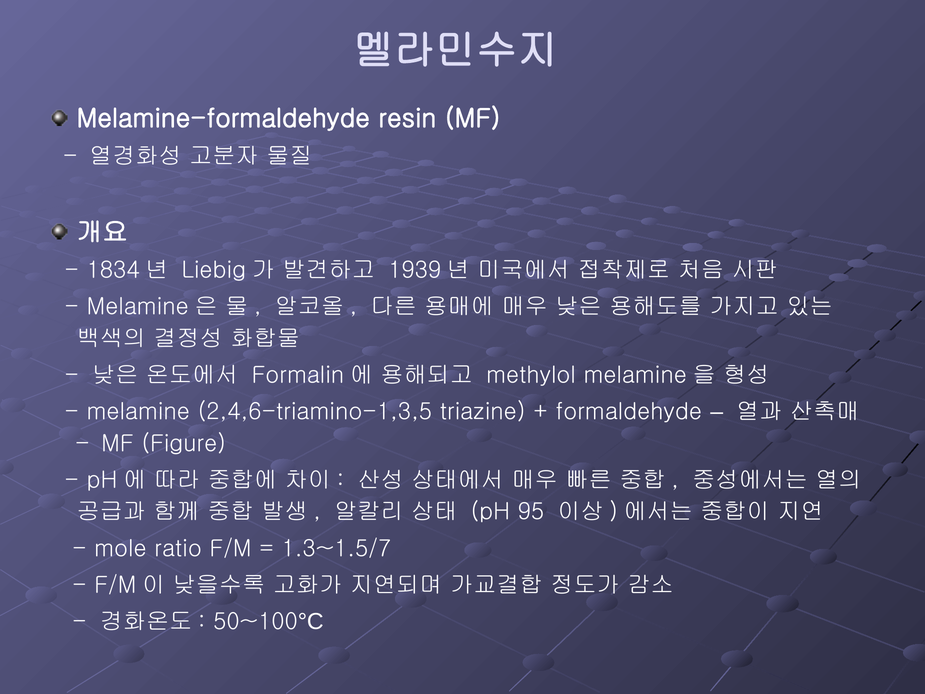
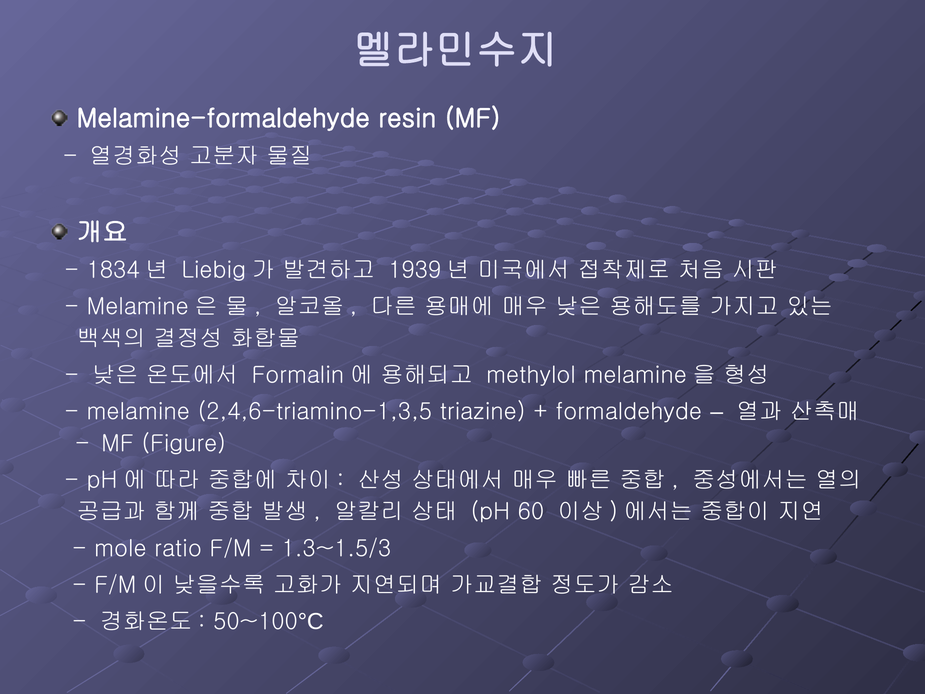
95: 95 -> 60
1.3~1.5/7: 1.3~1.5/7 -> 1.3~1.5/3
